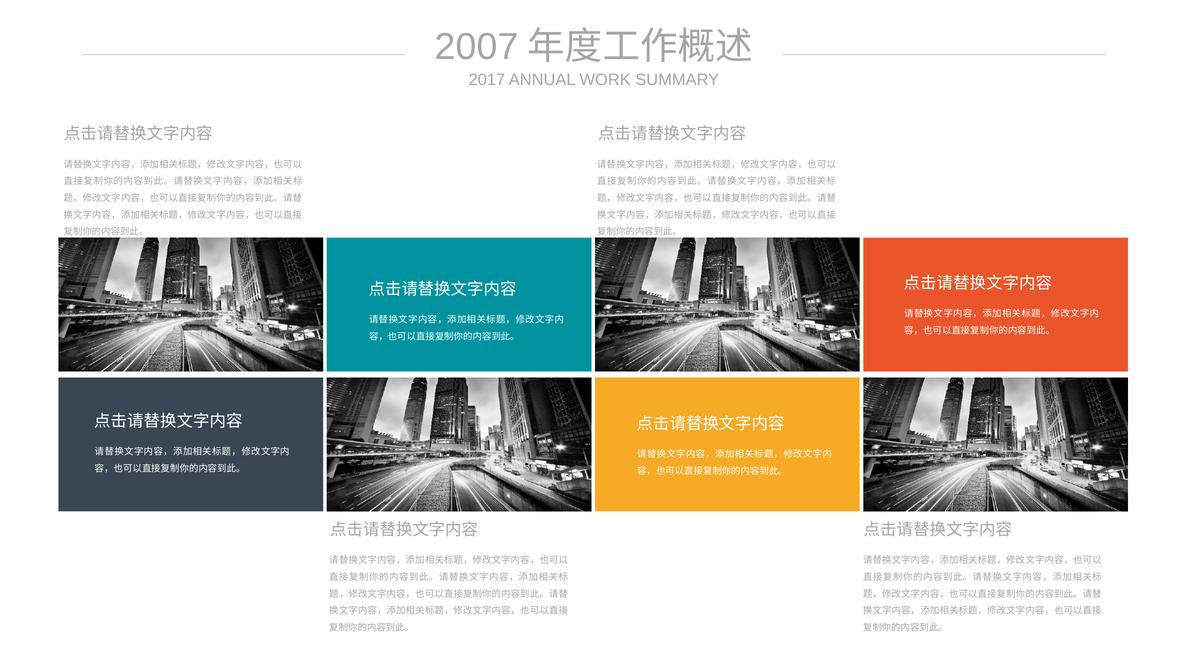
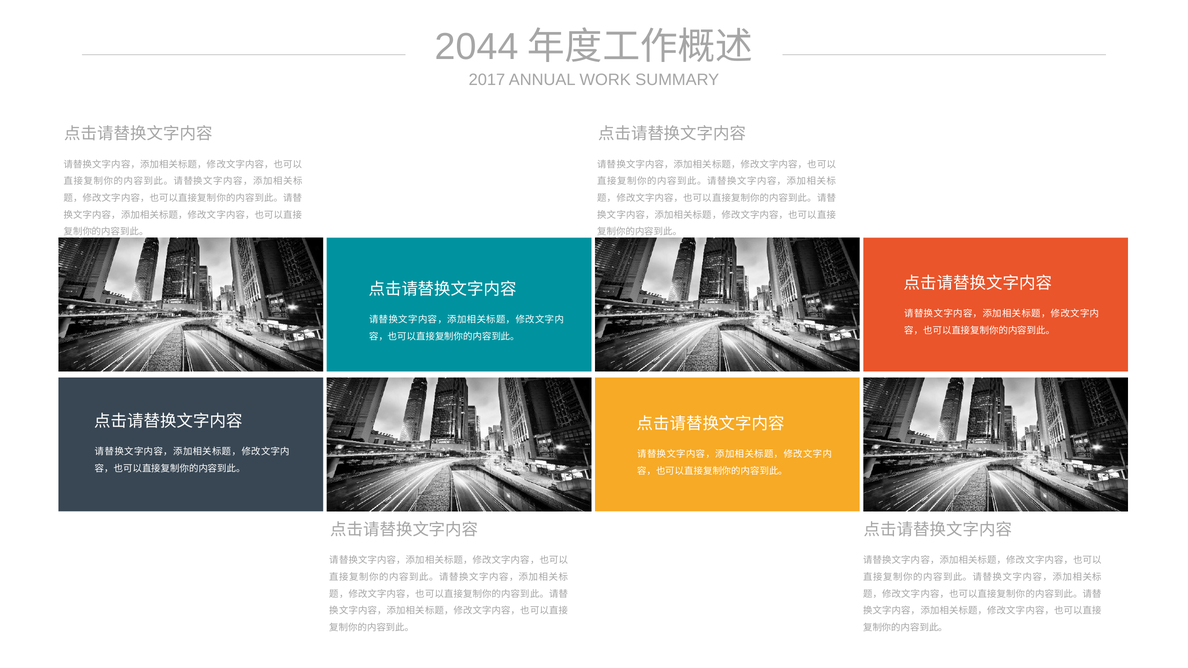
2007: 2007 -> 2044
